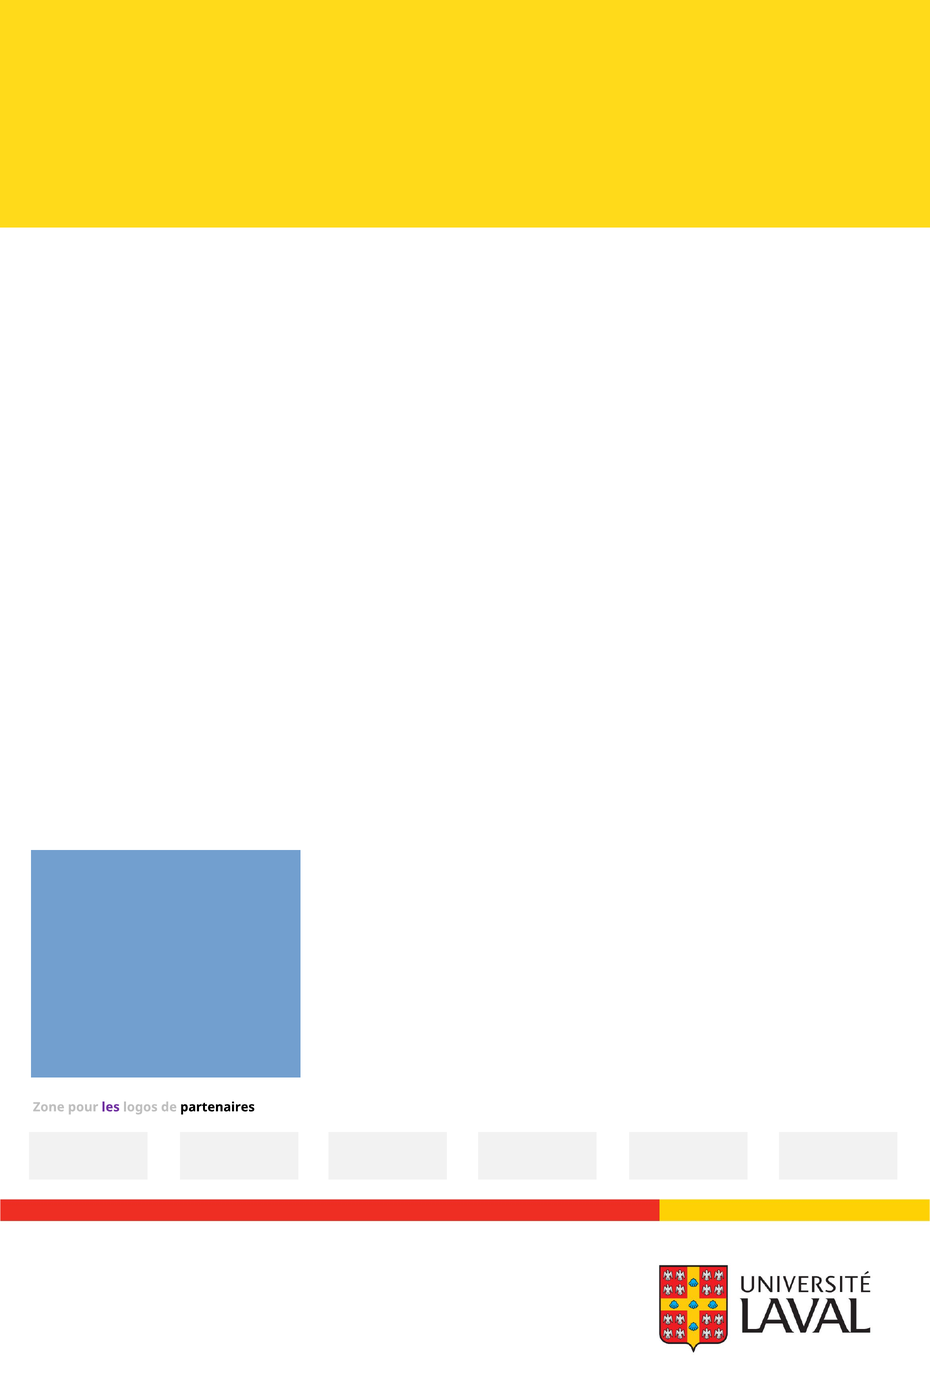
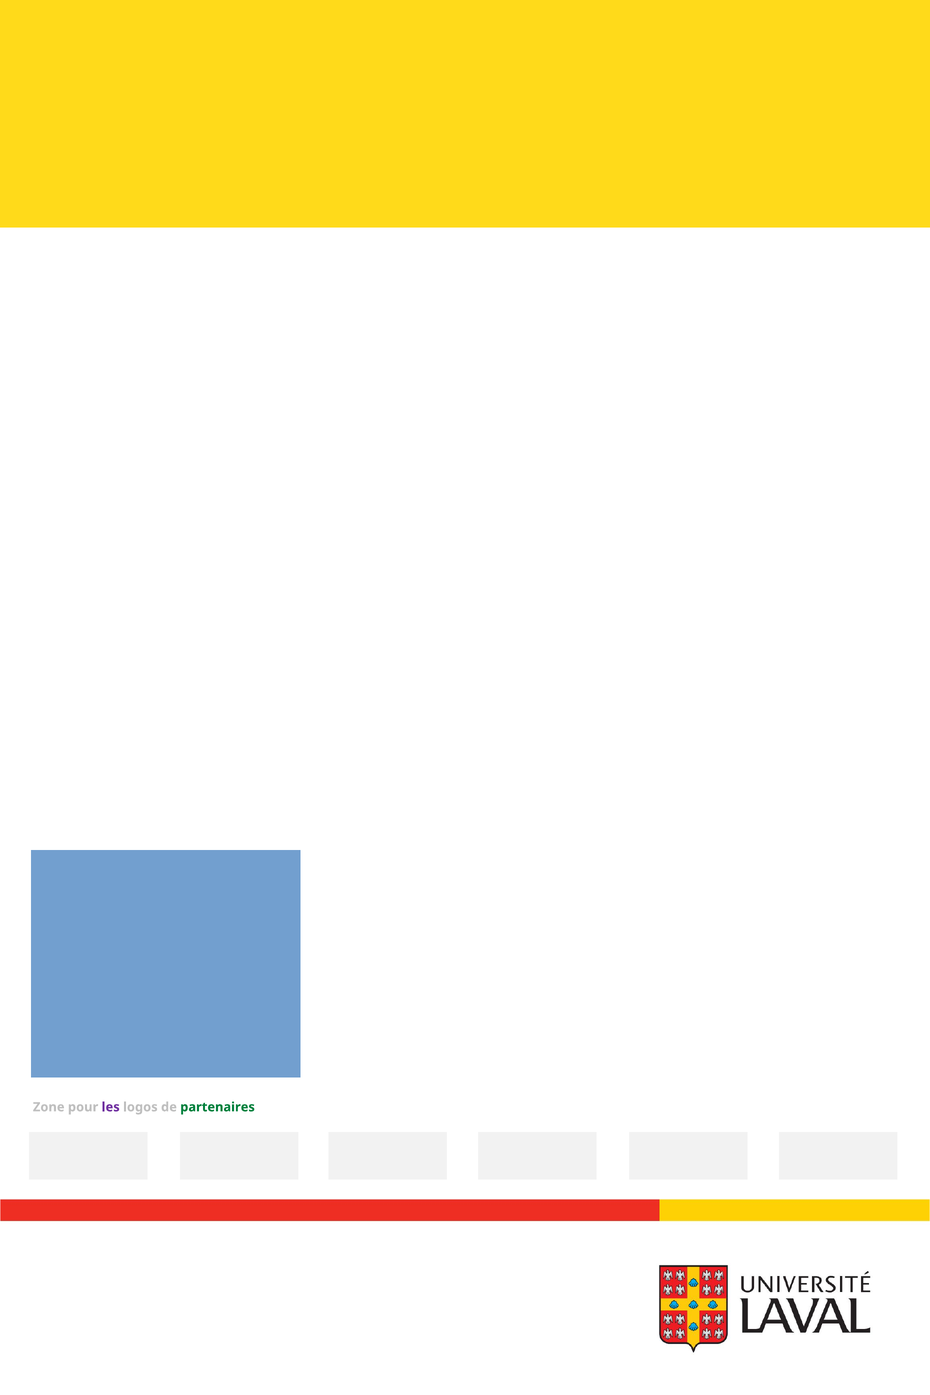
partenaires colour: black -> green
